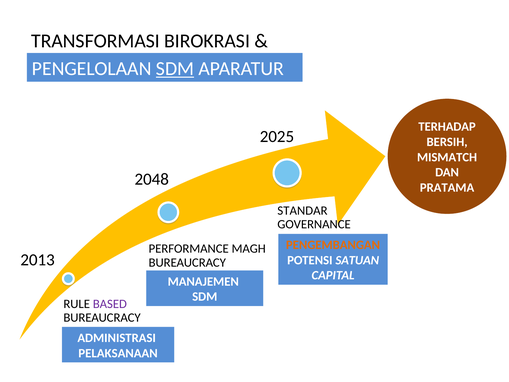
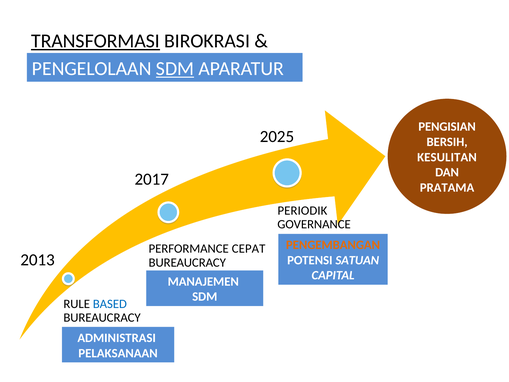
TRANSFORMASI underline: none -> present
TERHADAP: TERHADAP -> PENGISIAN
MISMATCH: MISMATCH -> KESULITAN
2048: 2048 -> 2017
STANDAR: STANDAR -> PERIODIK
MAGH: MAGH -> CEPAT
BASED colour: purple -> blue
